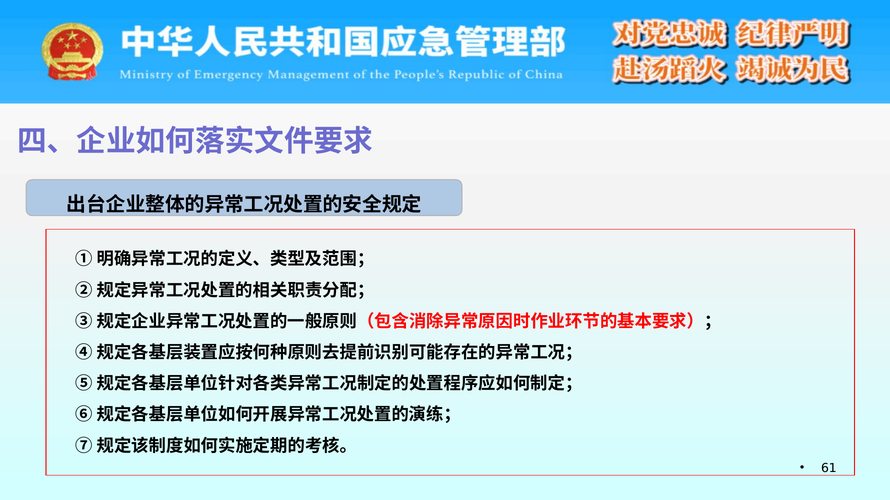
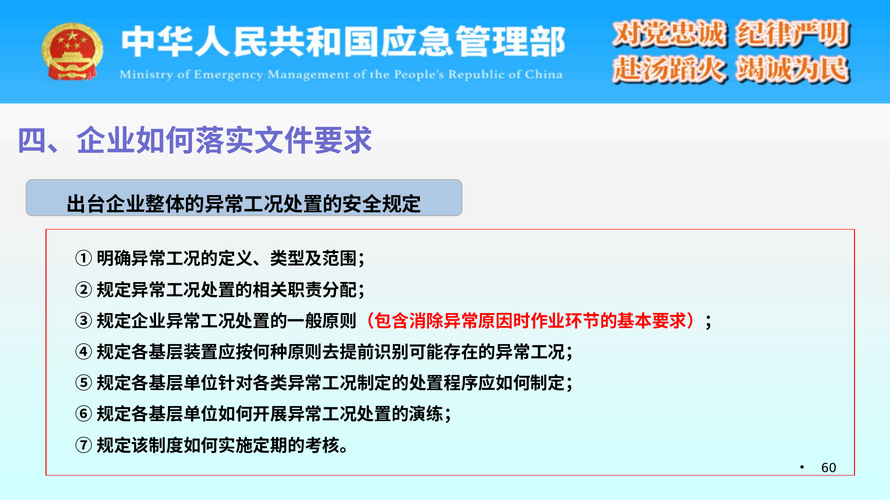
61: 61 -> 60
